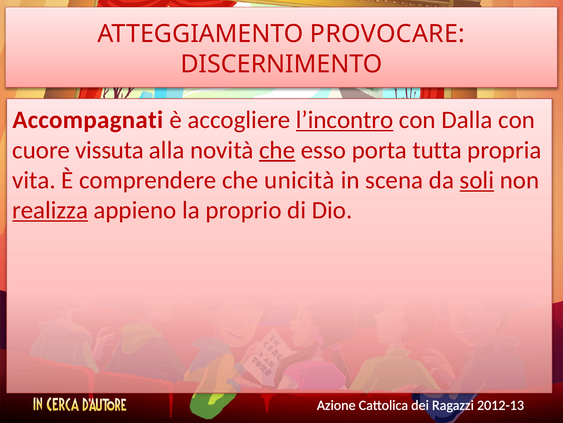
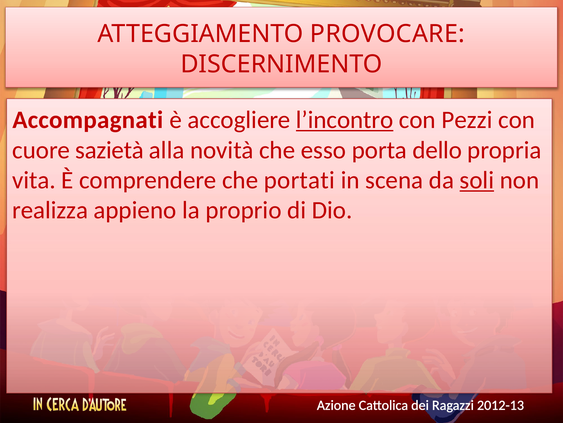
Dalla: Dalla -> Pezzi
vissuta: vissuta -> sazietà
che at (277, 150) underline: present -> none
tutta: tutta -> dello
unicità: unicità -> portati
realizza underline: present -> none
